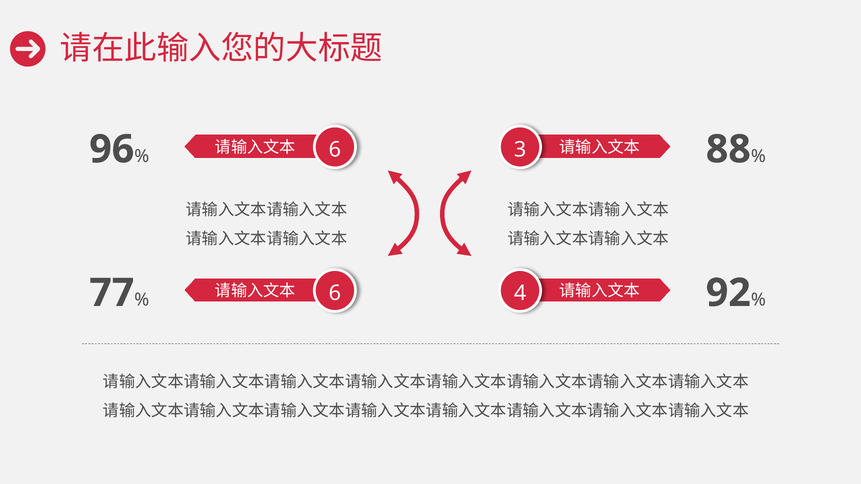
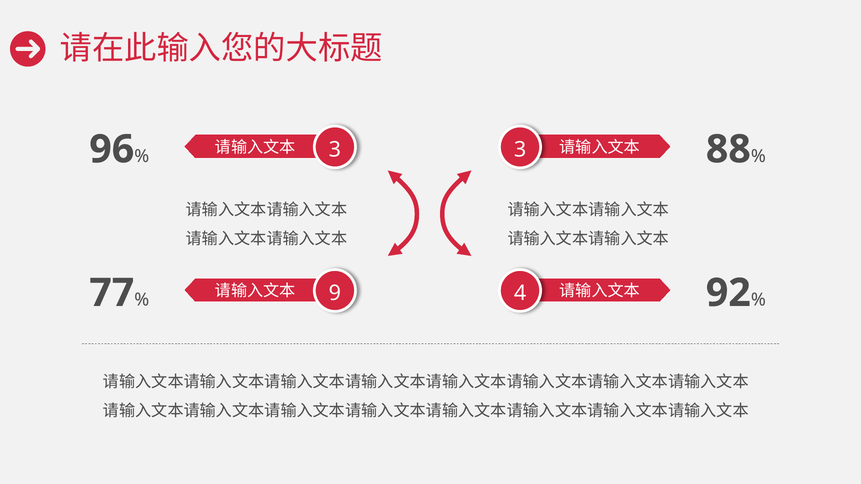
6 at (335, 150): 6 -> 3
6 at (335, 293): 6 -> 9
